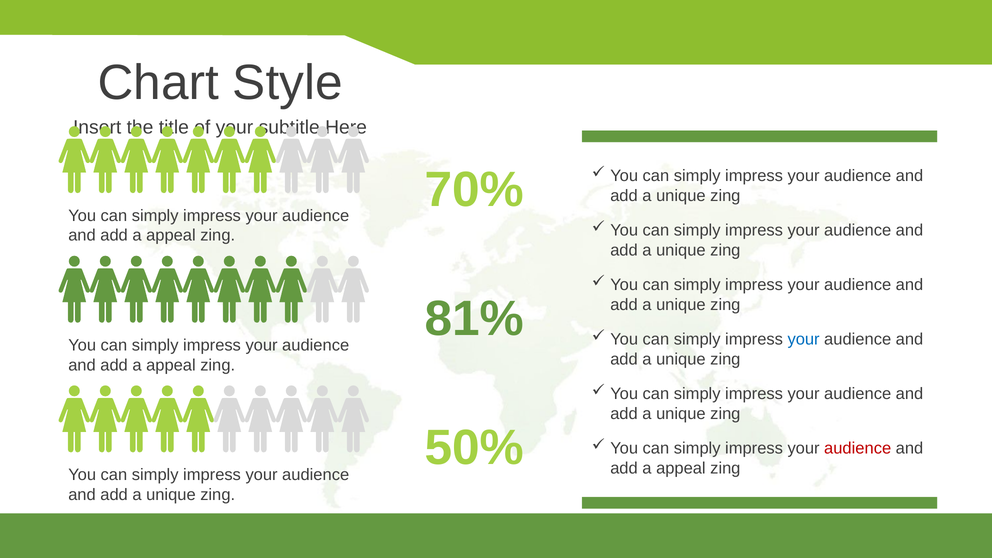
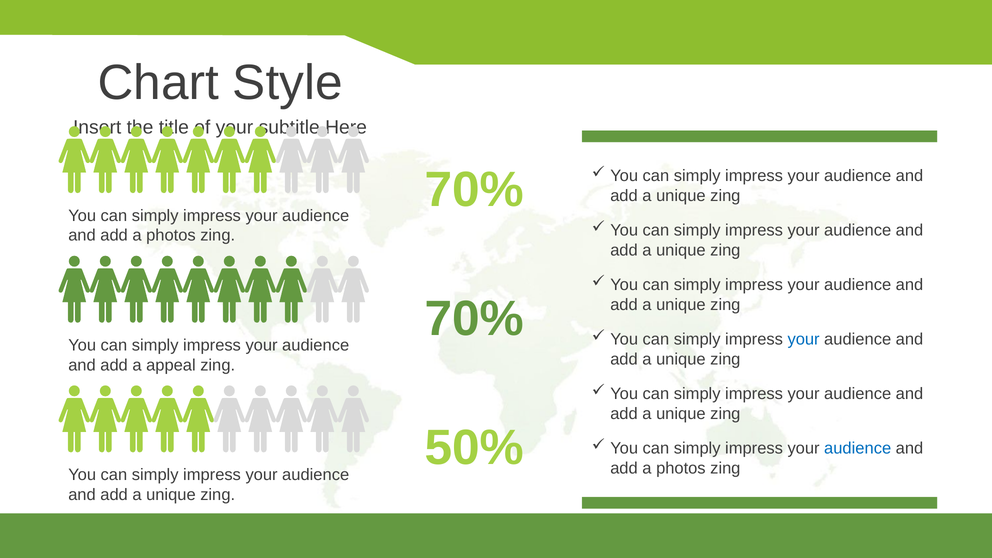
appeal at (171, 235): appeal -> photos
81% at (474, 319): 81% -> 70%
audience at (858, 448) colour: red -> blue
appeal at (681, 468): appeal -> photos
